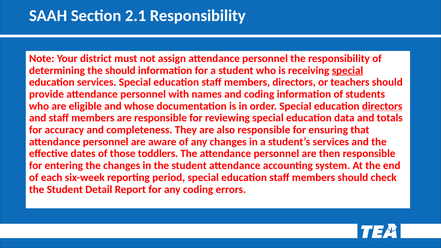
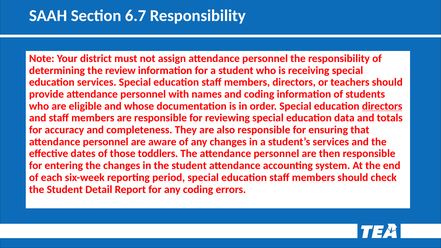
2.1: 2.1 -> 6.7
the should: should -> review
special at (347, 70) underline: present -> none
